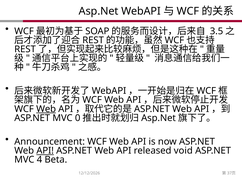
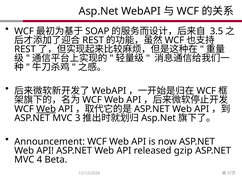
0: 0 -> 3
API at (45, 151) underline: present -> none
void: void -> gzip
